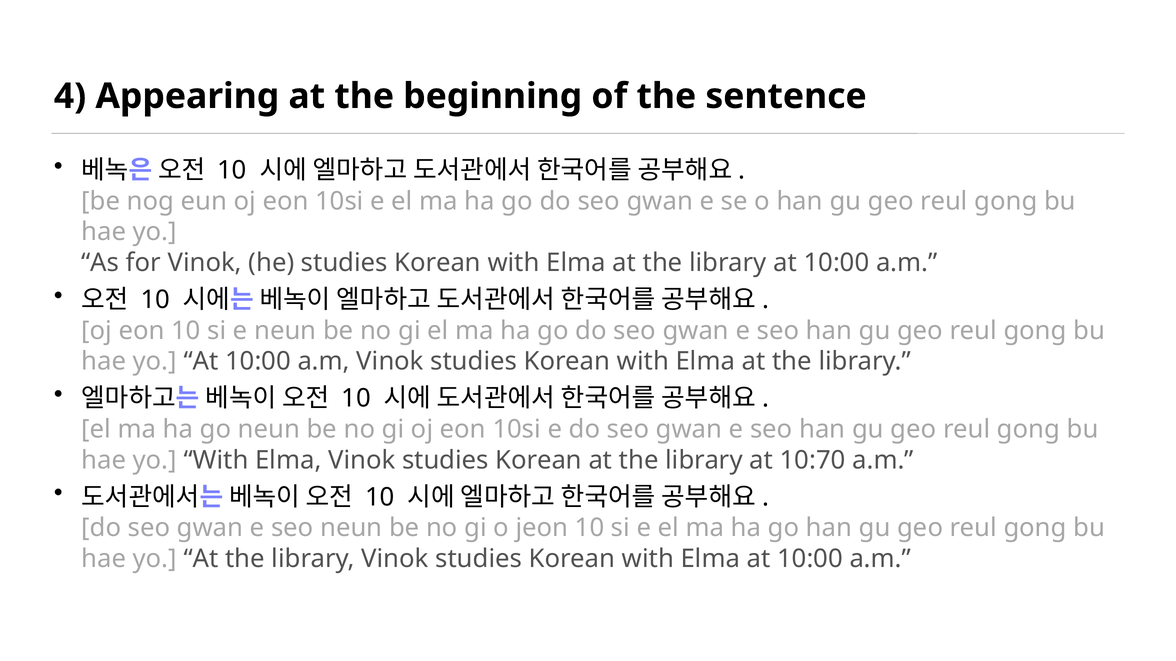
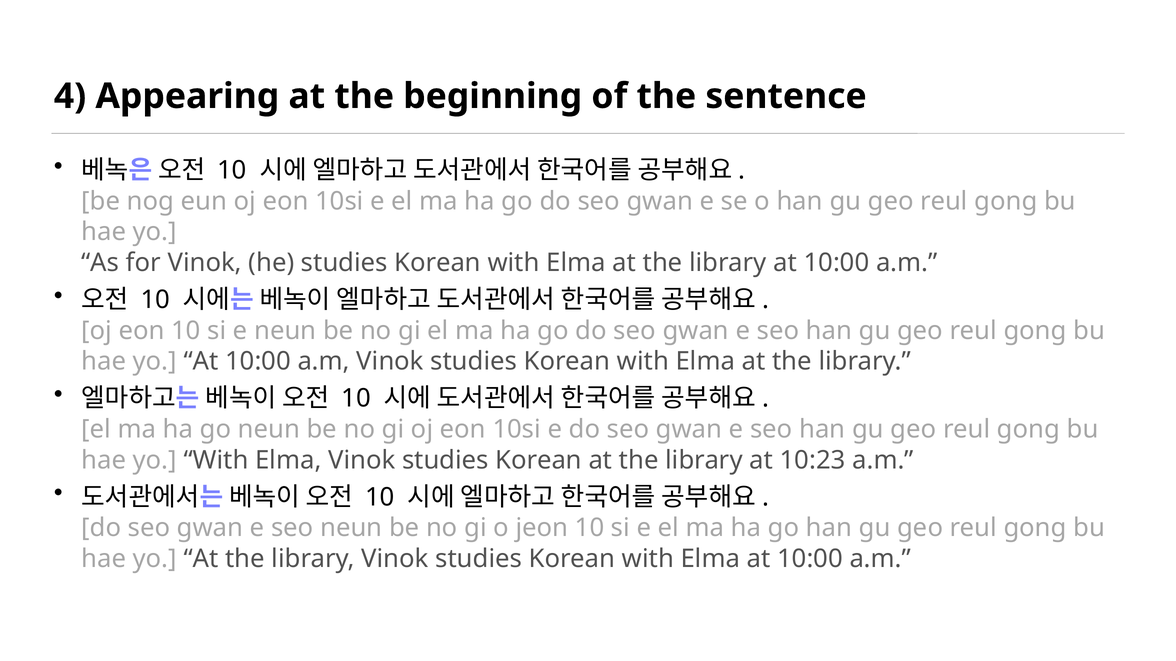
10:70: 10:70 -> 10:23
